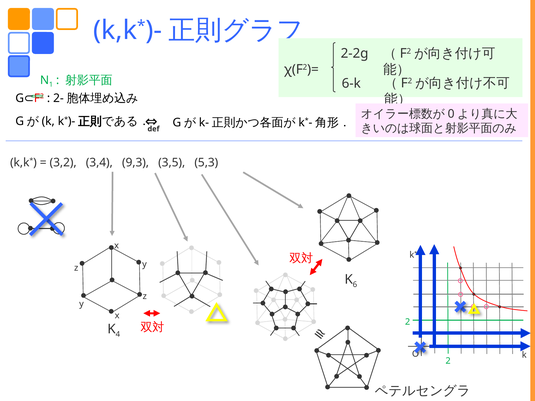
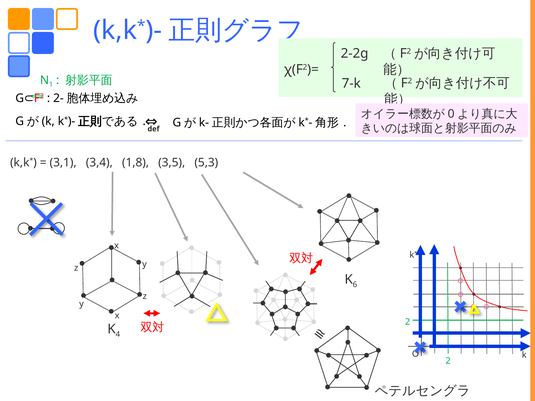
6-k: 6-k -> 7-k
3,2: 3,2 -> 3,1
9,3: 9,3 -> 1,8
